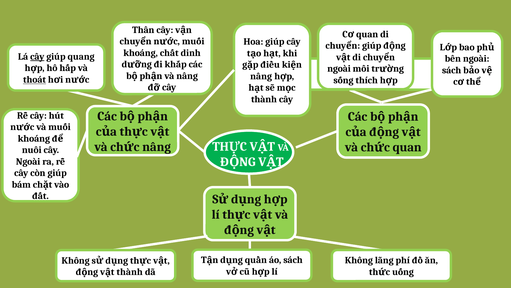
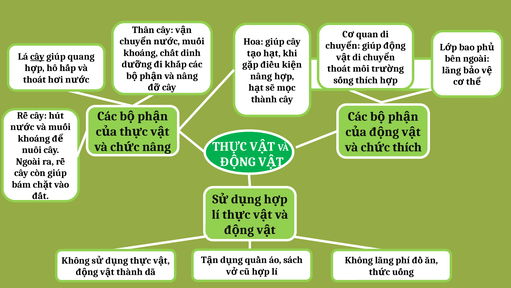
ngoài at (339, 69): ngoài -> thoát
sách at (452, 70): sách -> lãng
thoát at (35, 80) underline: present -> none
quan at (407, 147): quan -> thích
